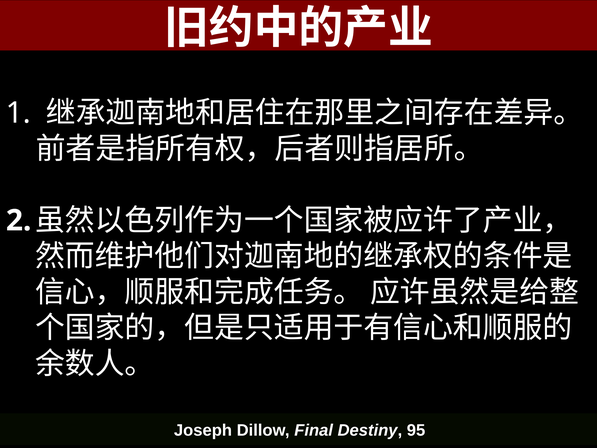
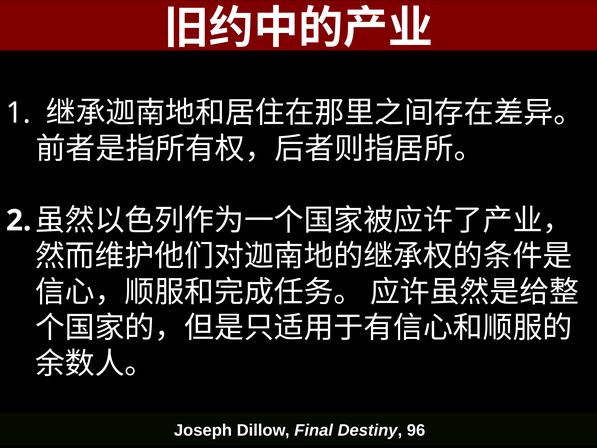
95: 95 -> 96
